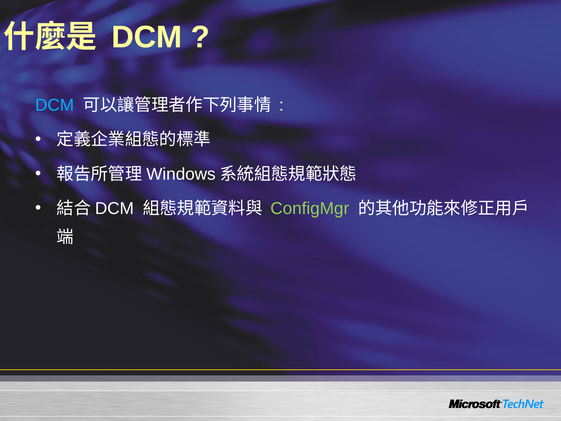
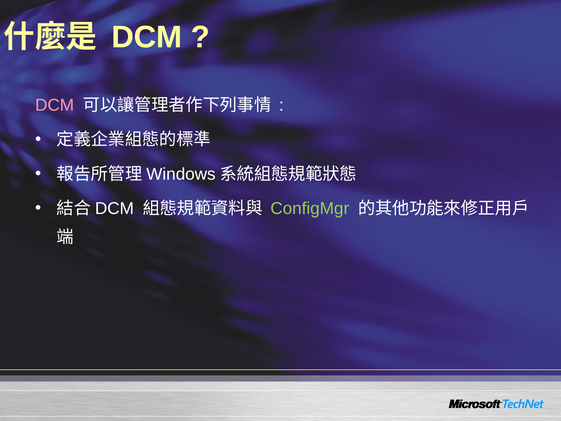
DCM at (55, 105) colour: light blue -> pink
